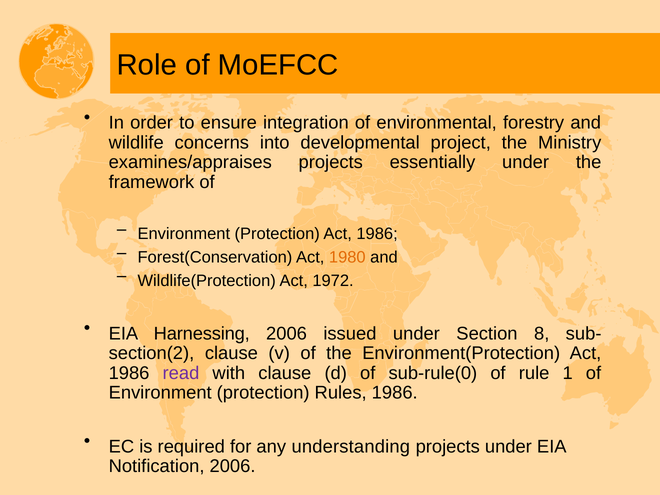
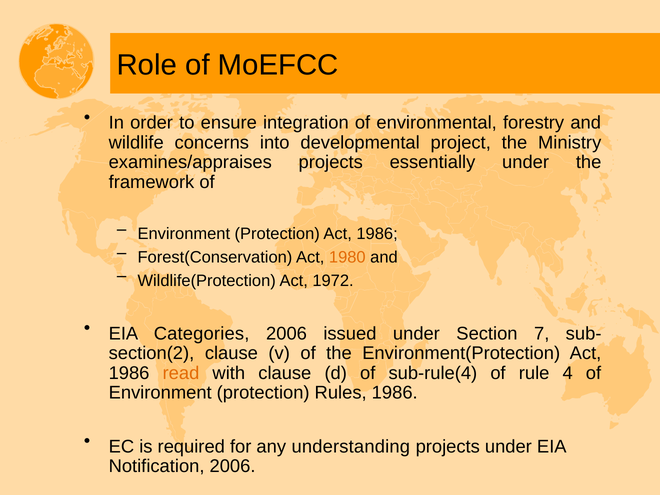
Harnessing: Harnessing -> Categories
8: 8 -> 7
read colour: purple -> orange
sub-rule(0: sub-rule(0 -> sub-rule(4
1: 1 -> 4
